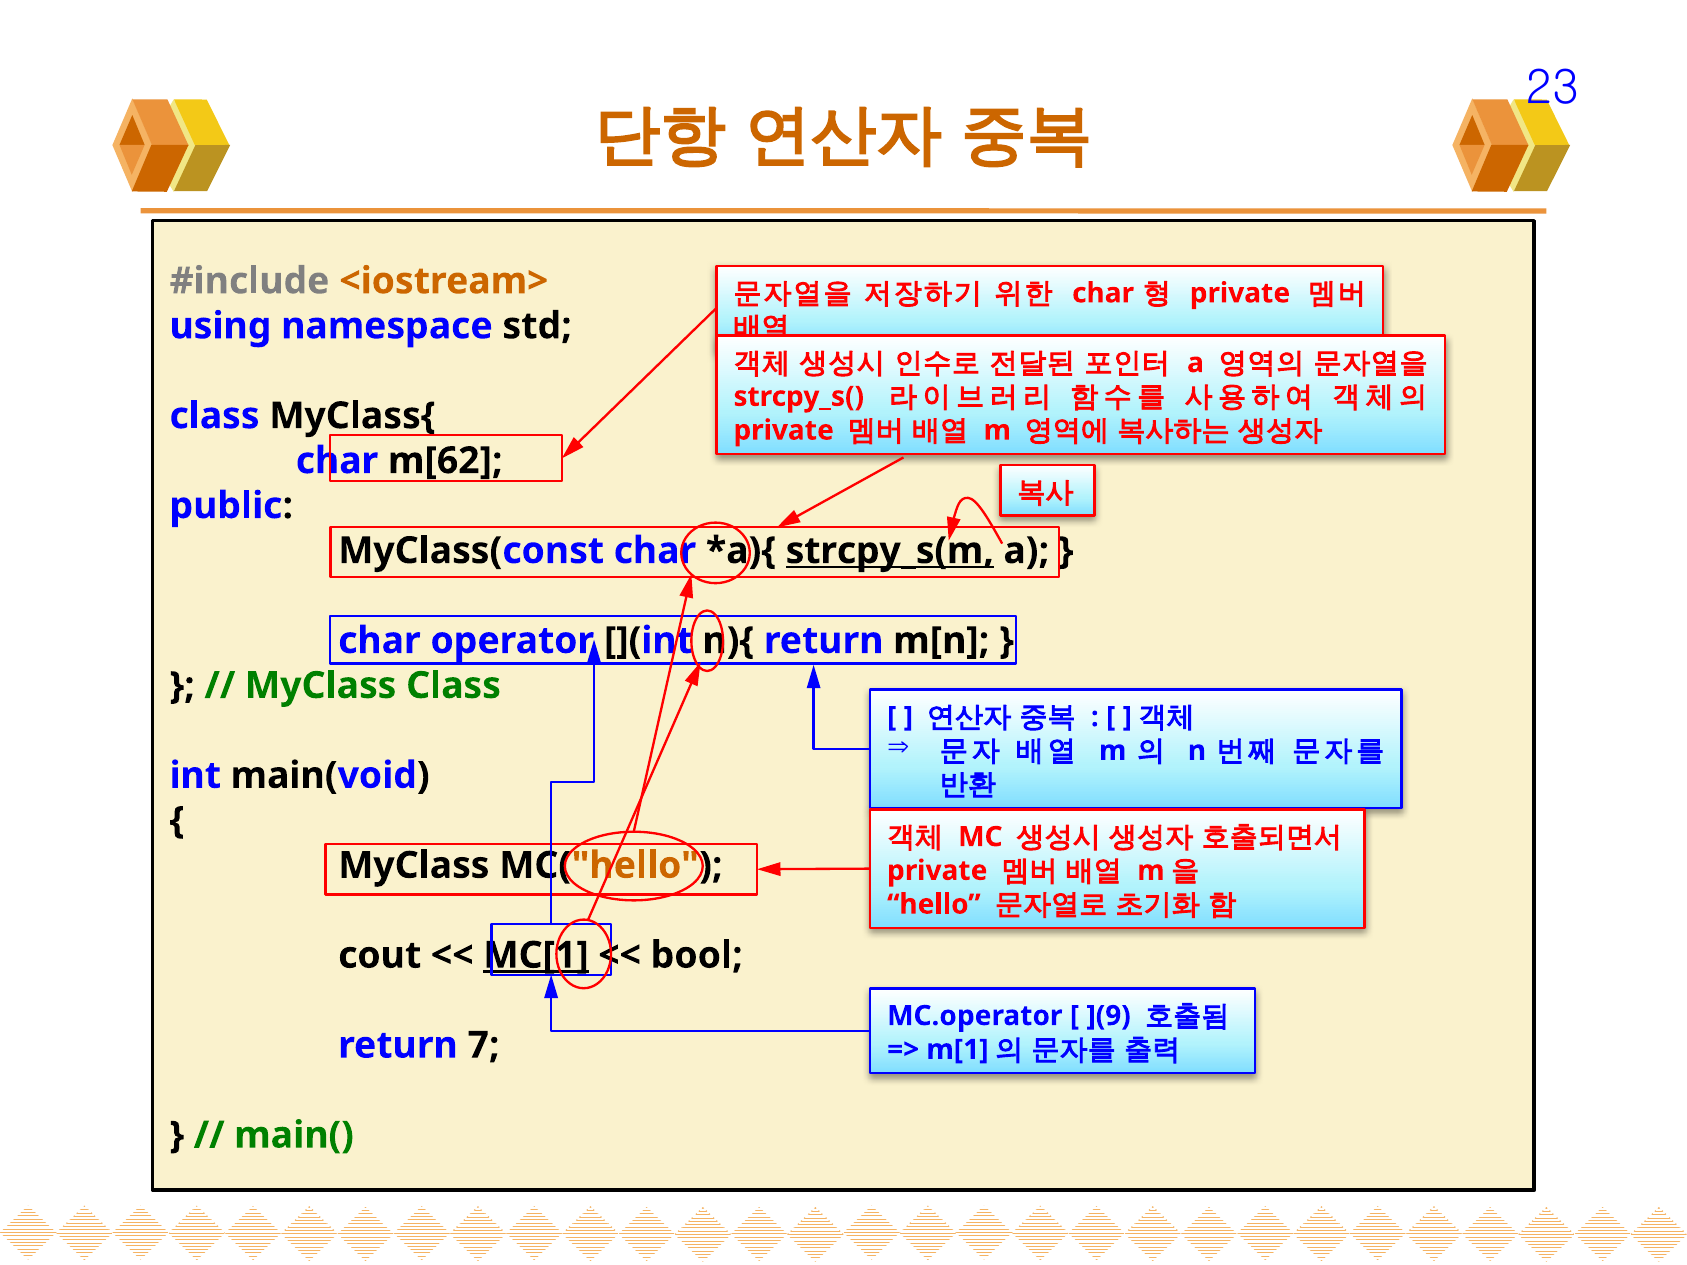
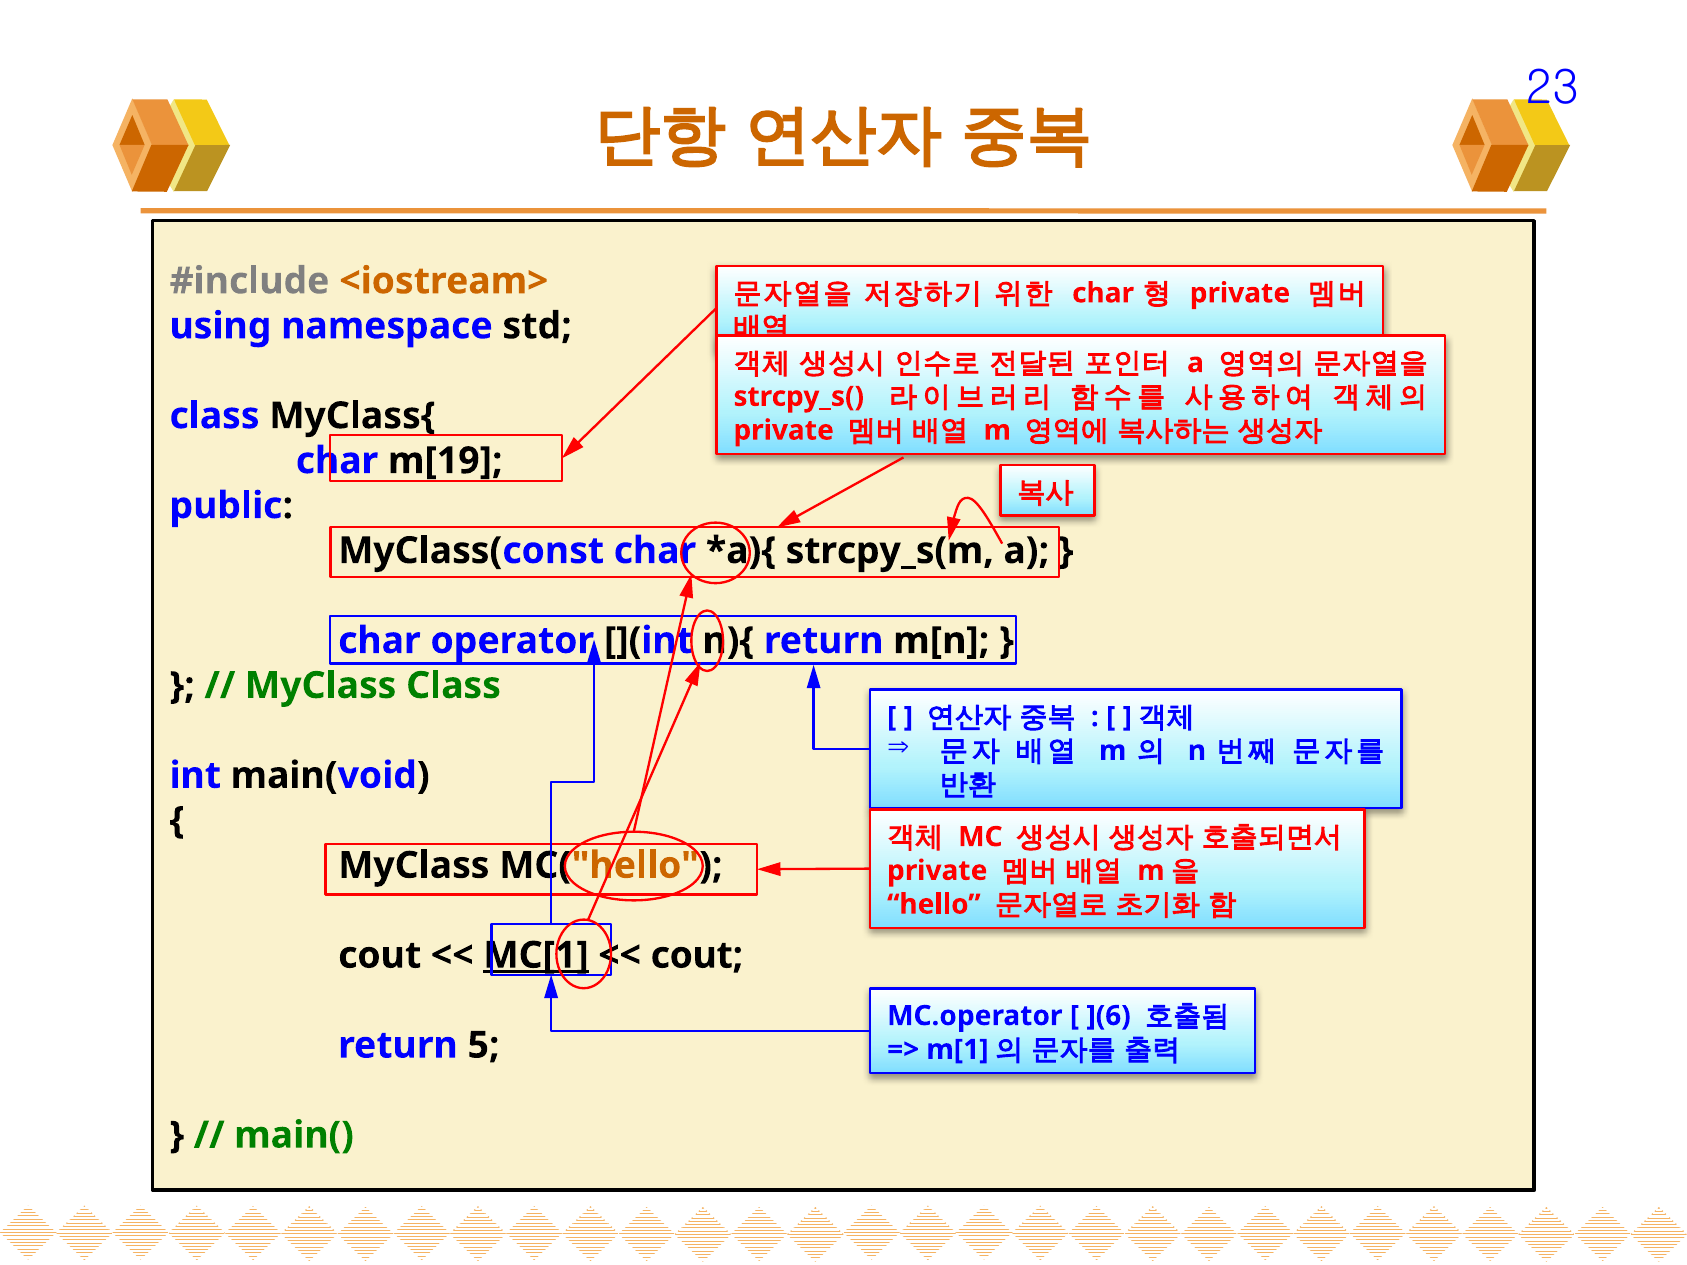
m[62: m[62 -> m[19
strcpy_s(m underline: present -> none
bool at (697, 956): bool -> cout
](9: ](9 -> ](6
7: 7 -> 5
